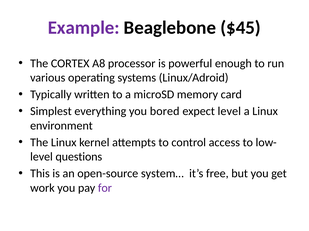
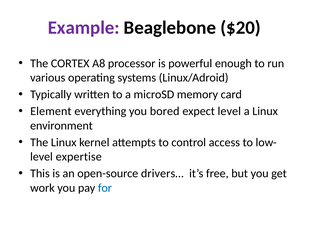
$45: $45 -> $20
Simplest: Simplest -> Element
questions: questions -> expertise
system…: system… -> drivers…
for colour: purple -> blue
